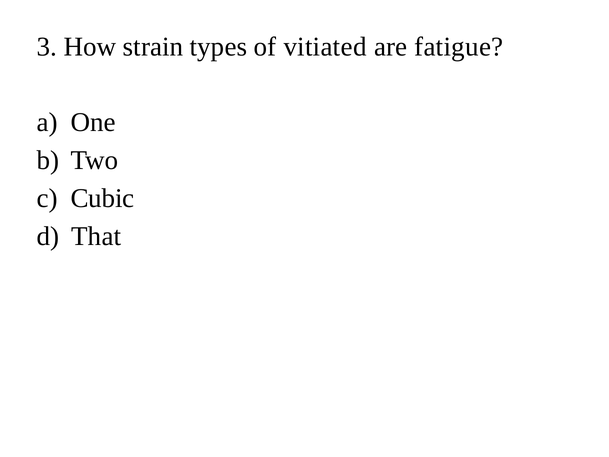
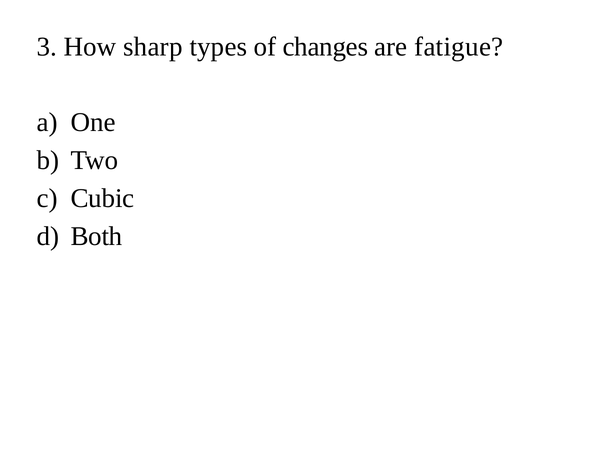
strain: strain -> sharp
vitiated: vitiated -> changes
That: That -> Both
